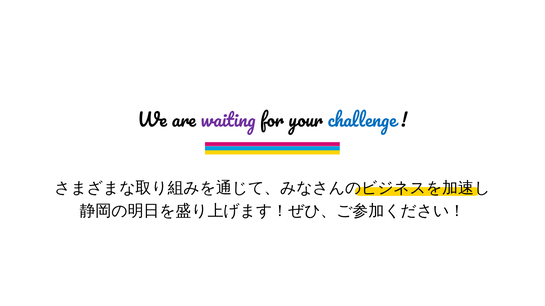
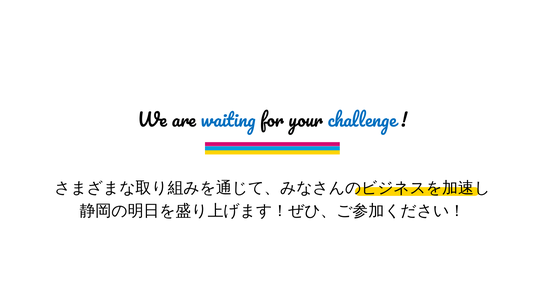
waiting colour: purple -> blue
